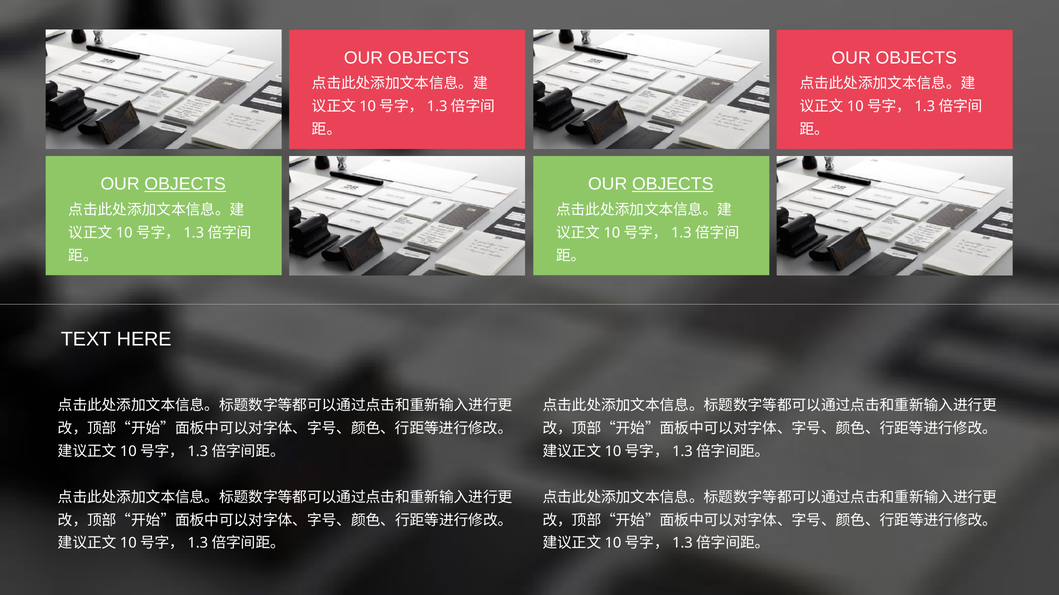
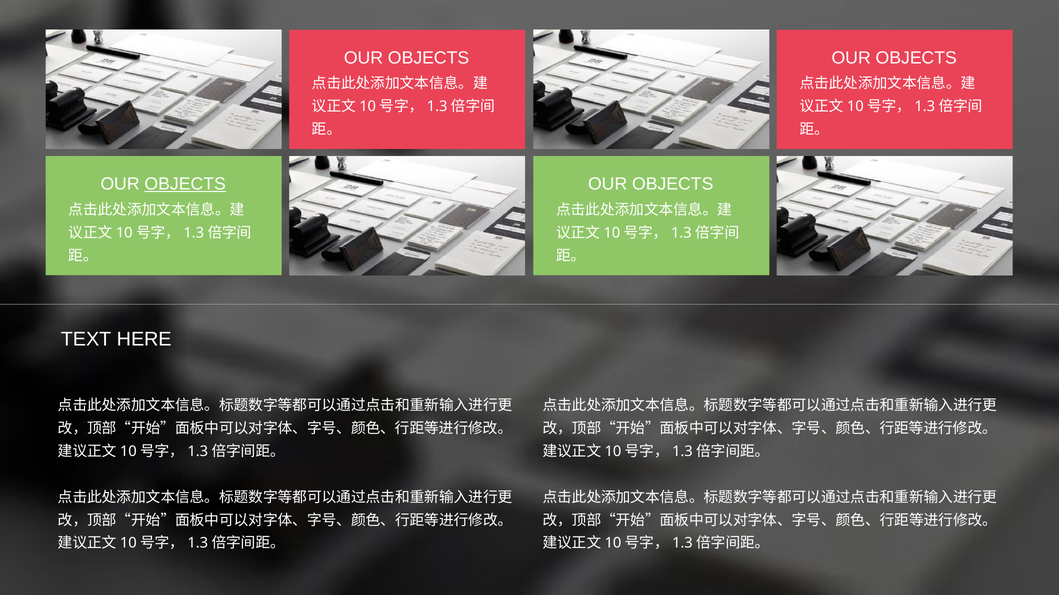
OBJECTS at (673, 184) underline: present -> none
